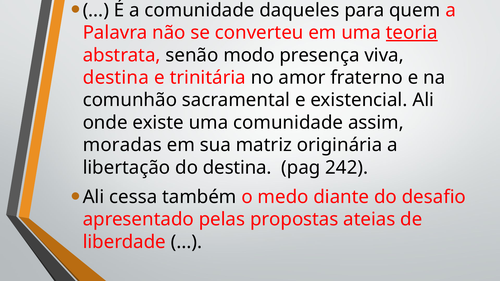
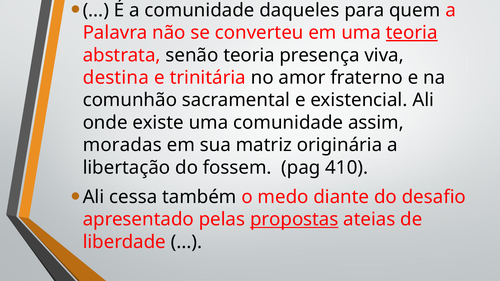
senão modo: modo -> teoria
do destina: destina -> fossem
242: 242 -> 410
propostas underline: none -> present
